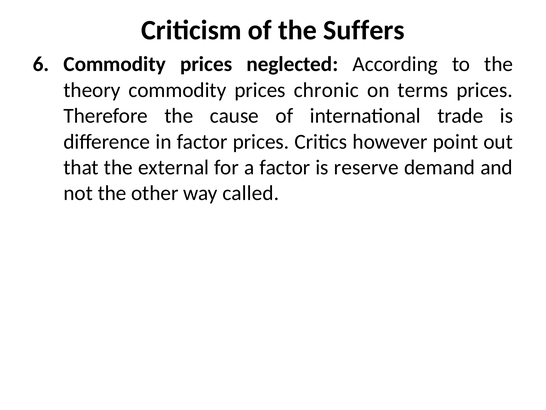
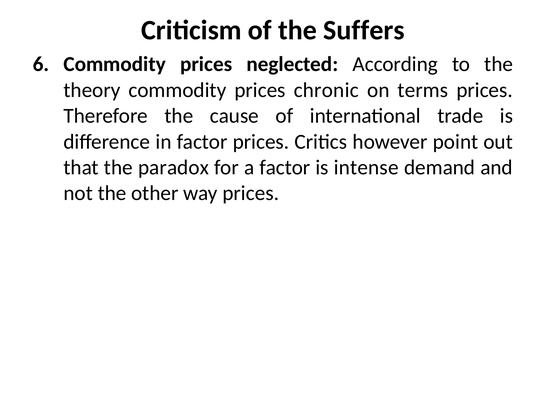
external: external -> paradox
reserve: reserve -> intense
way called: called -> prices
